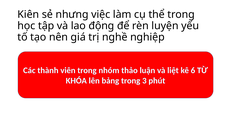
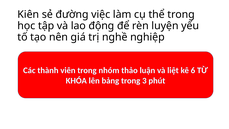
nhưng: nhưng -> đường
